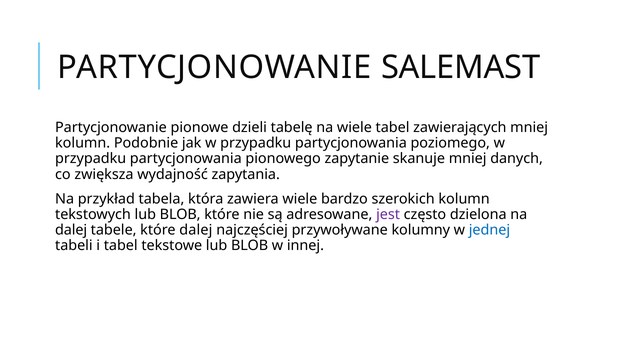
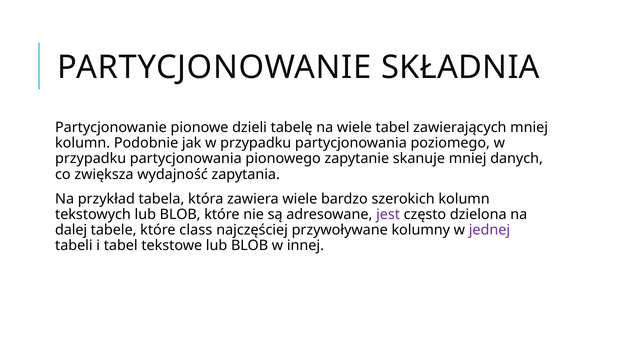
SALEMAST: SALEMAST -> SKŁADNIA
które dalej: dalej -> class
jednej colour: blue -> purple
